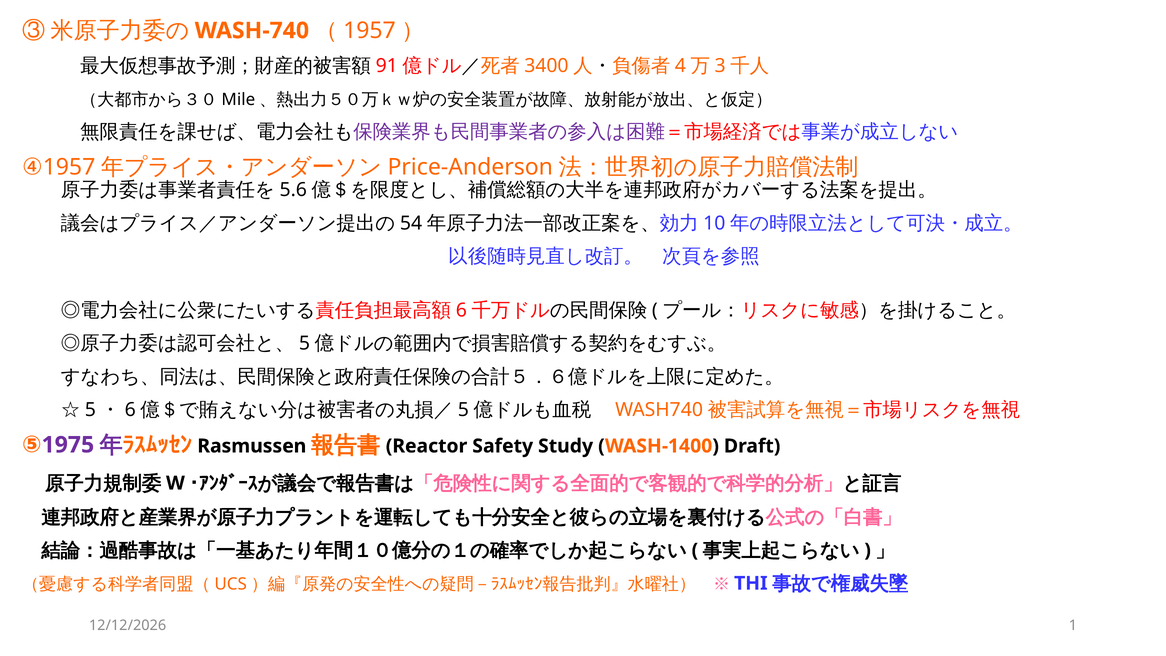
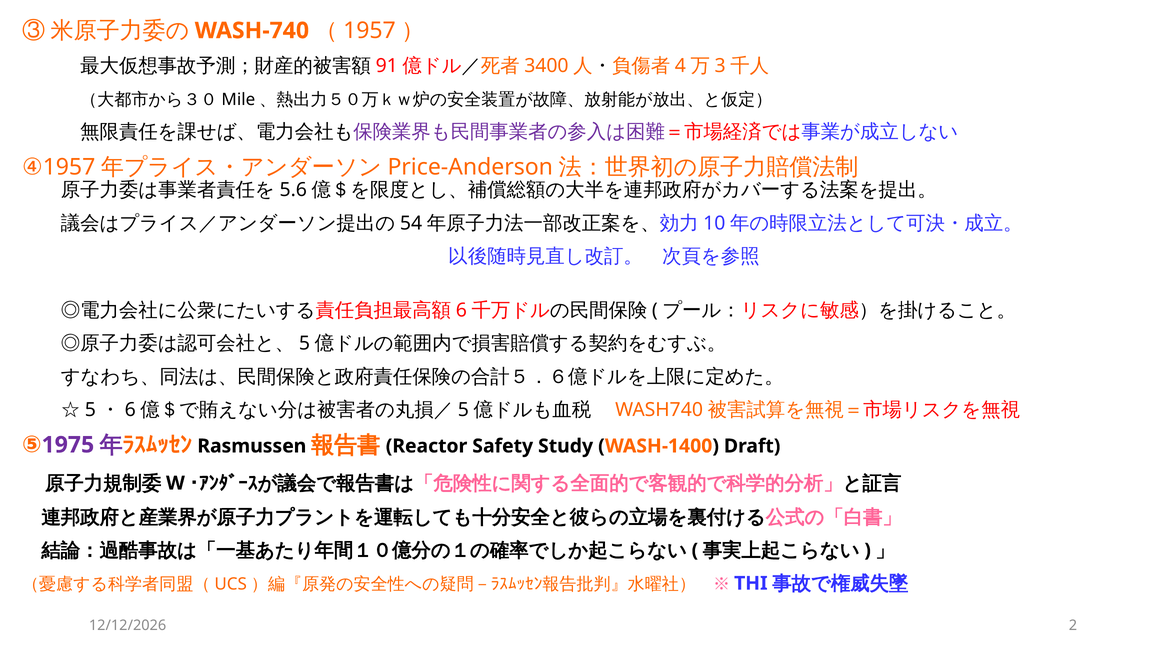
1: 1 -> 2
